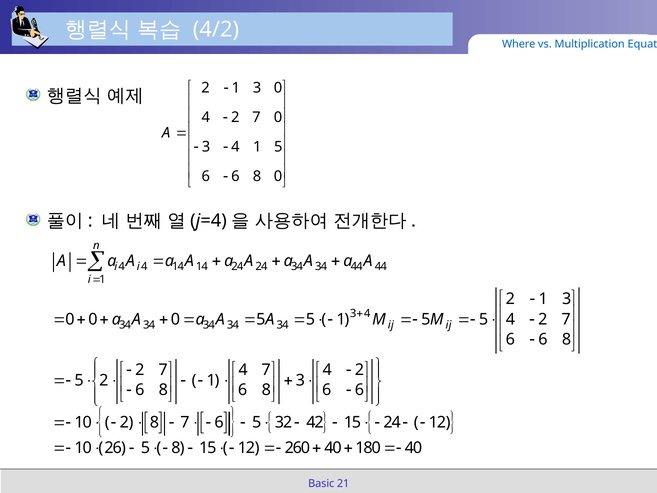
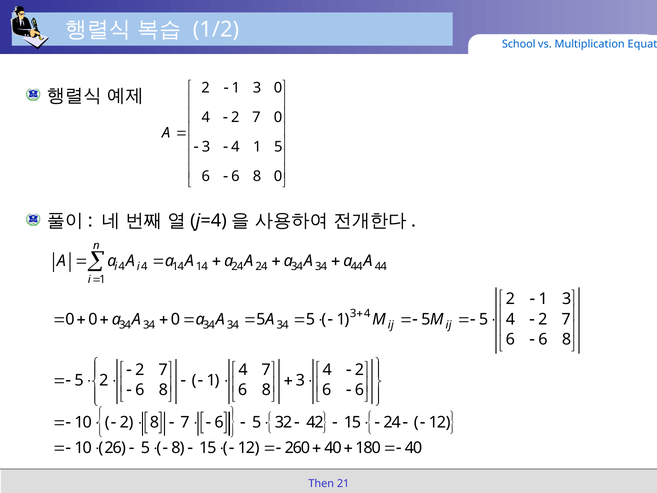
4/2: 4/2 -> 1/2
Where: Where -> School
Basic: Basic -> Then
